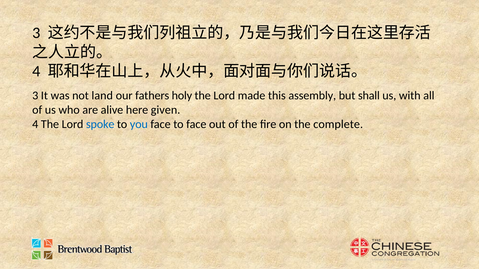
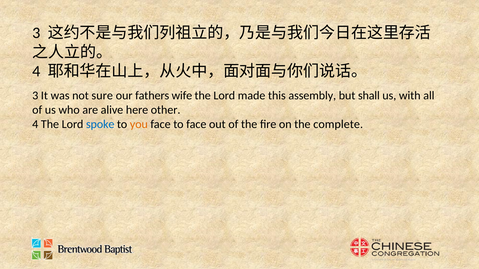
land: land -> sure
holy: holy -> wife
given: given -> other
you colour: blue -> orange
